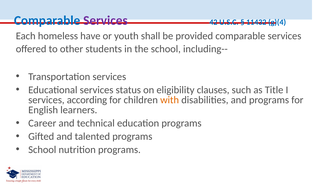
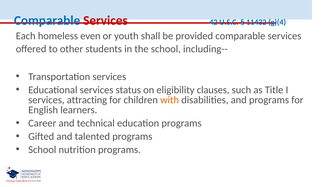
Services at (105, 20) colour: purple -> red
have: have -> even
according: according -> attracting
